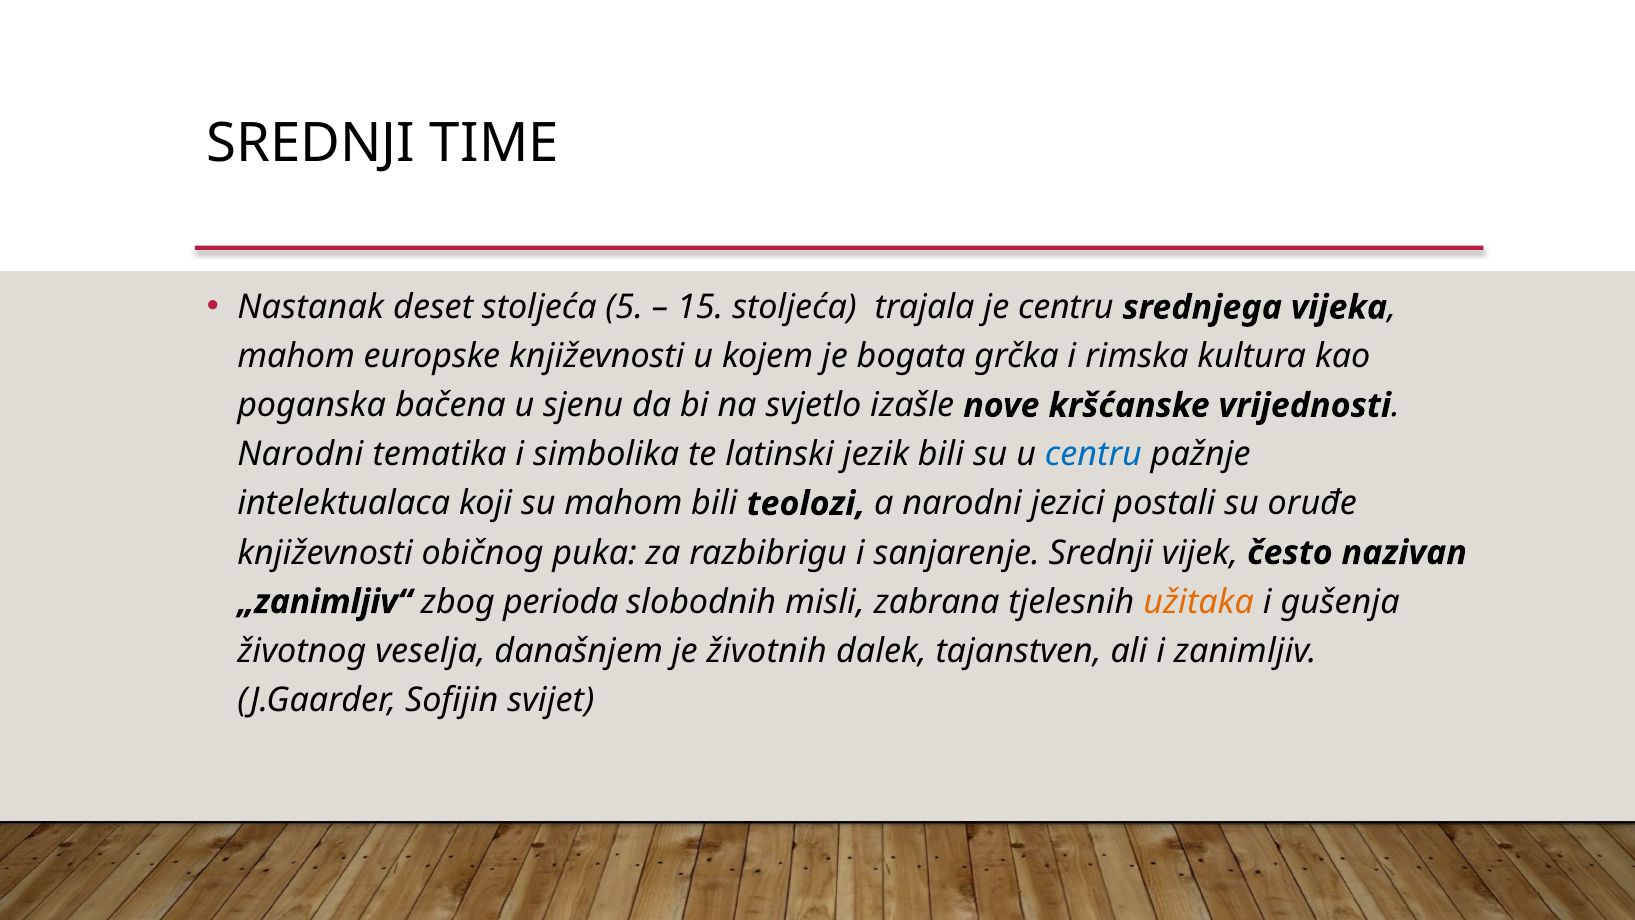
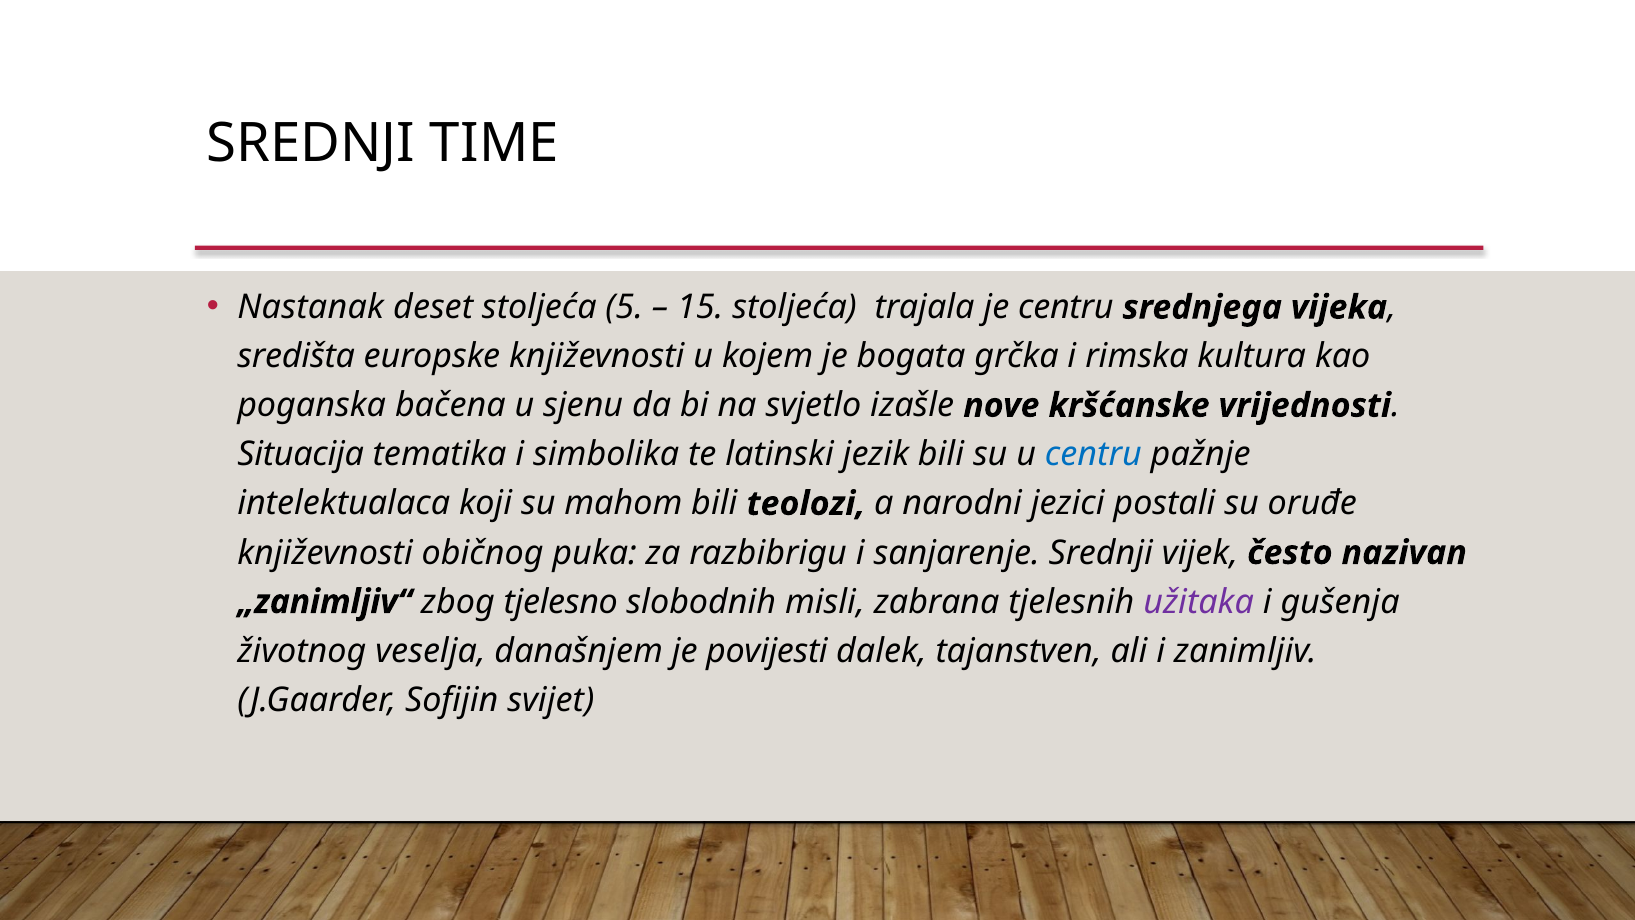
mahom at (296, 356): mahom -> središta
Narodni at (300, 454): Narodni -> Situacija
perioda: perioda -> tjelesno
užitaka colour: orange -> purple
životnih: životnih -> povijesti
